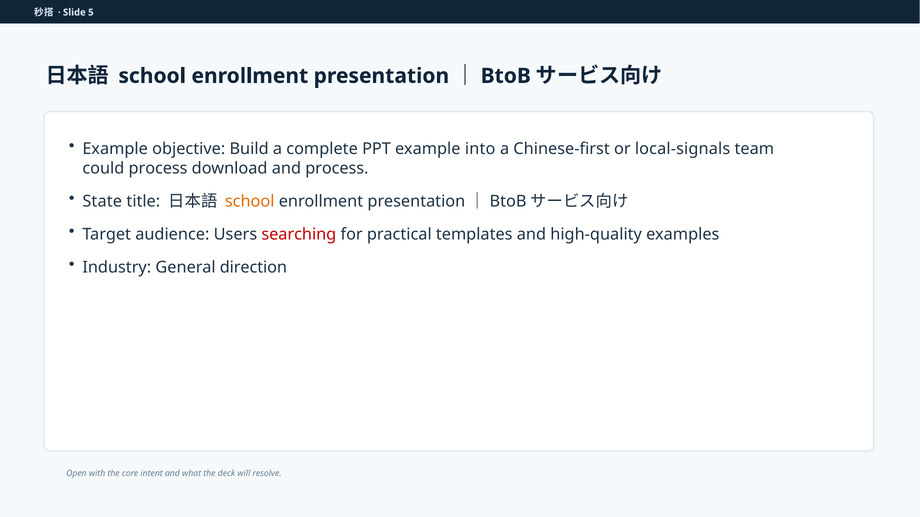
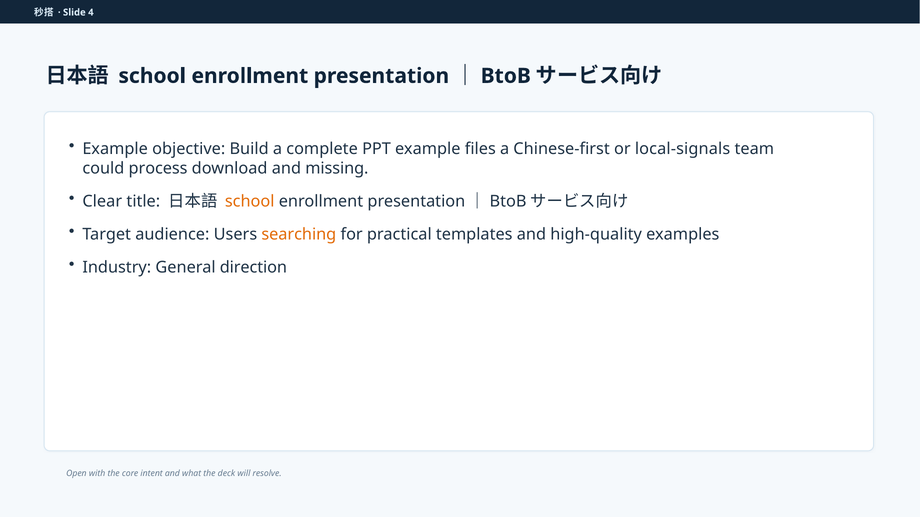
5: 5 -> 4
into: into -> files
and process: process -> missing
State: State -> Clear
searching colour: red -> orange
